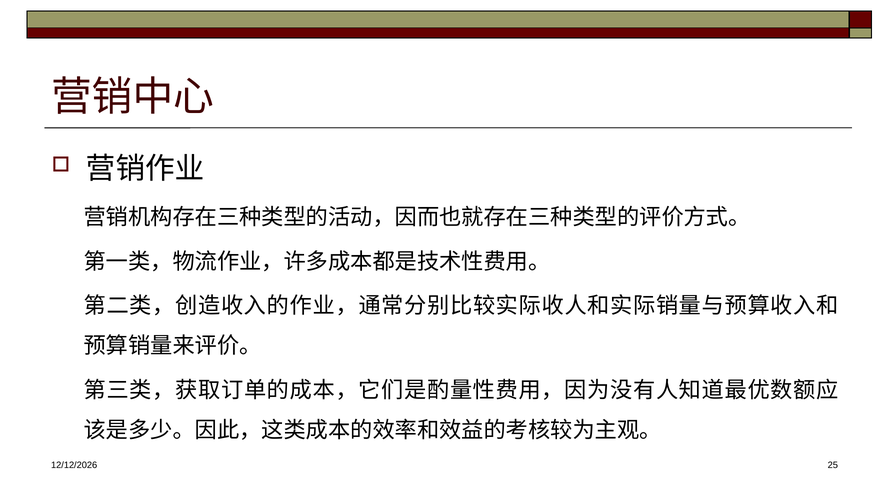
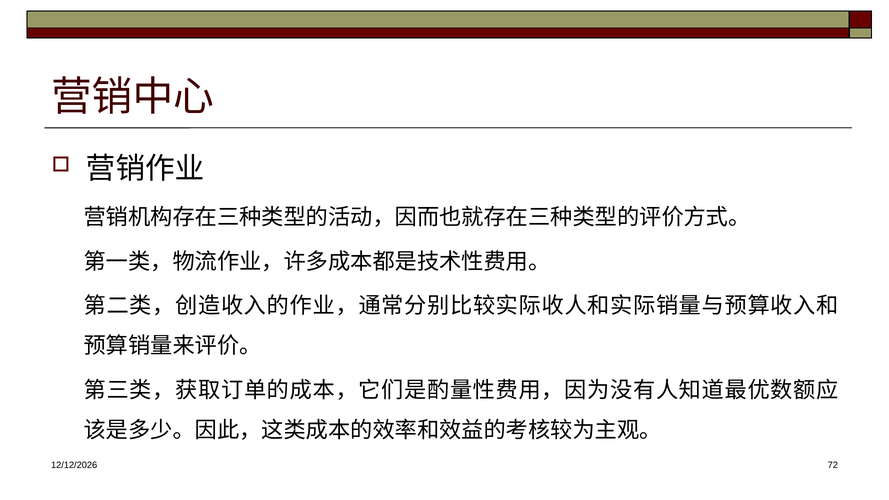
25: 25 -> 72
